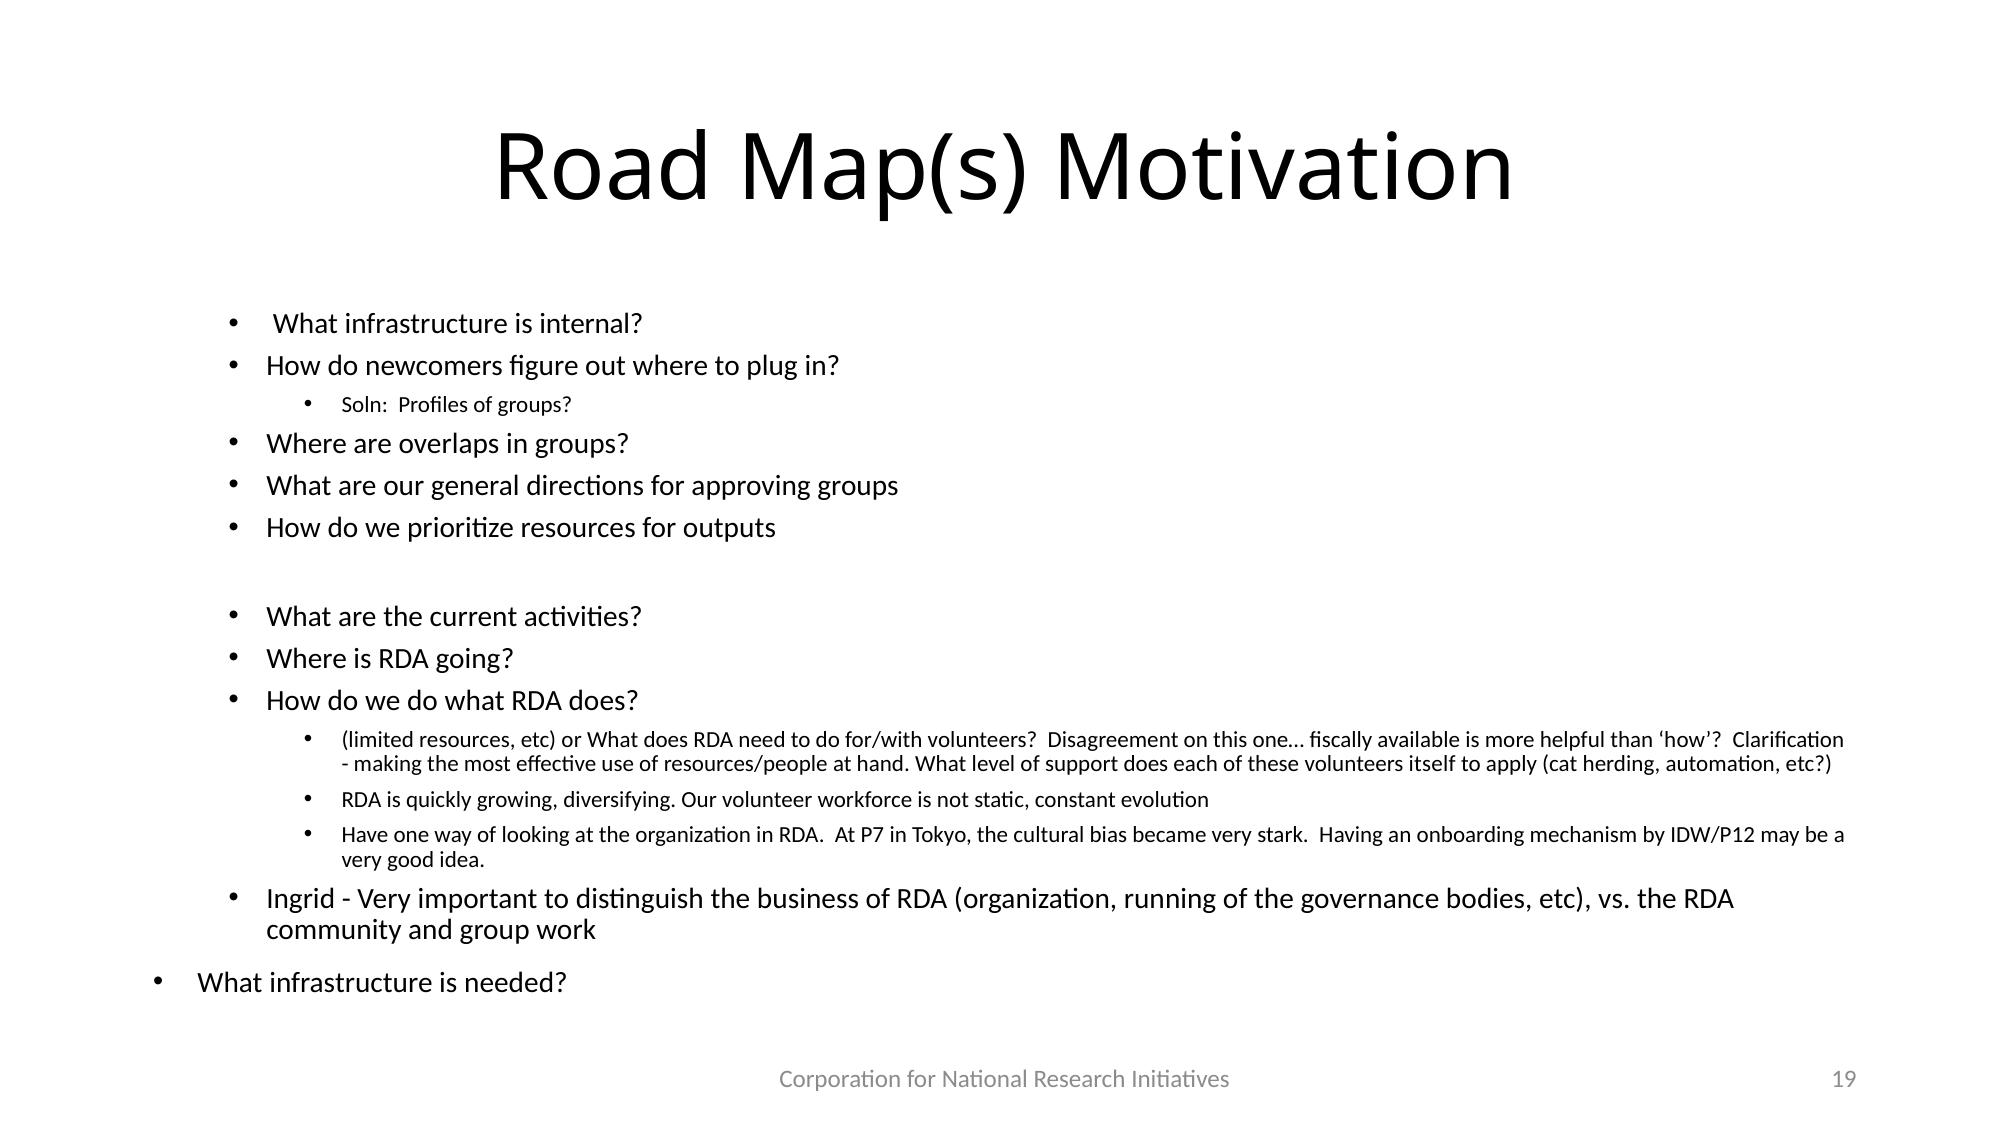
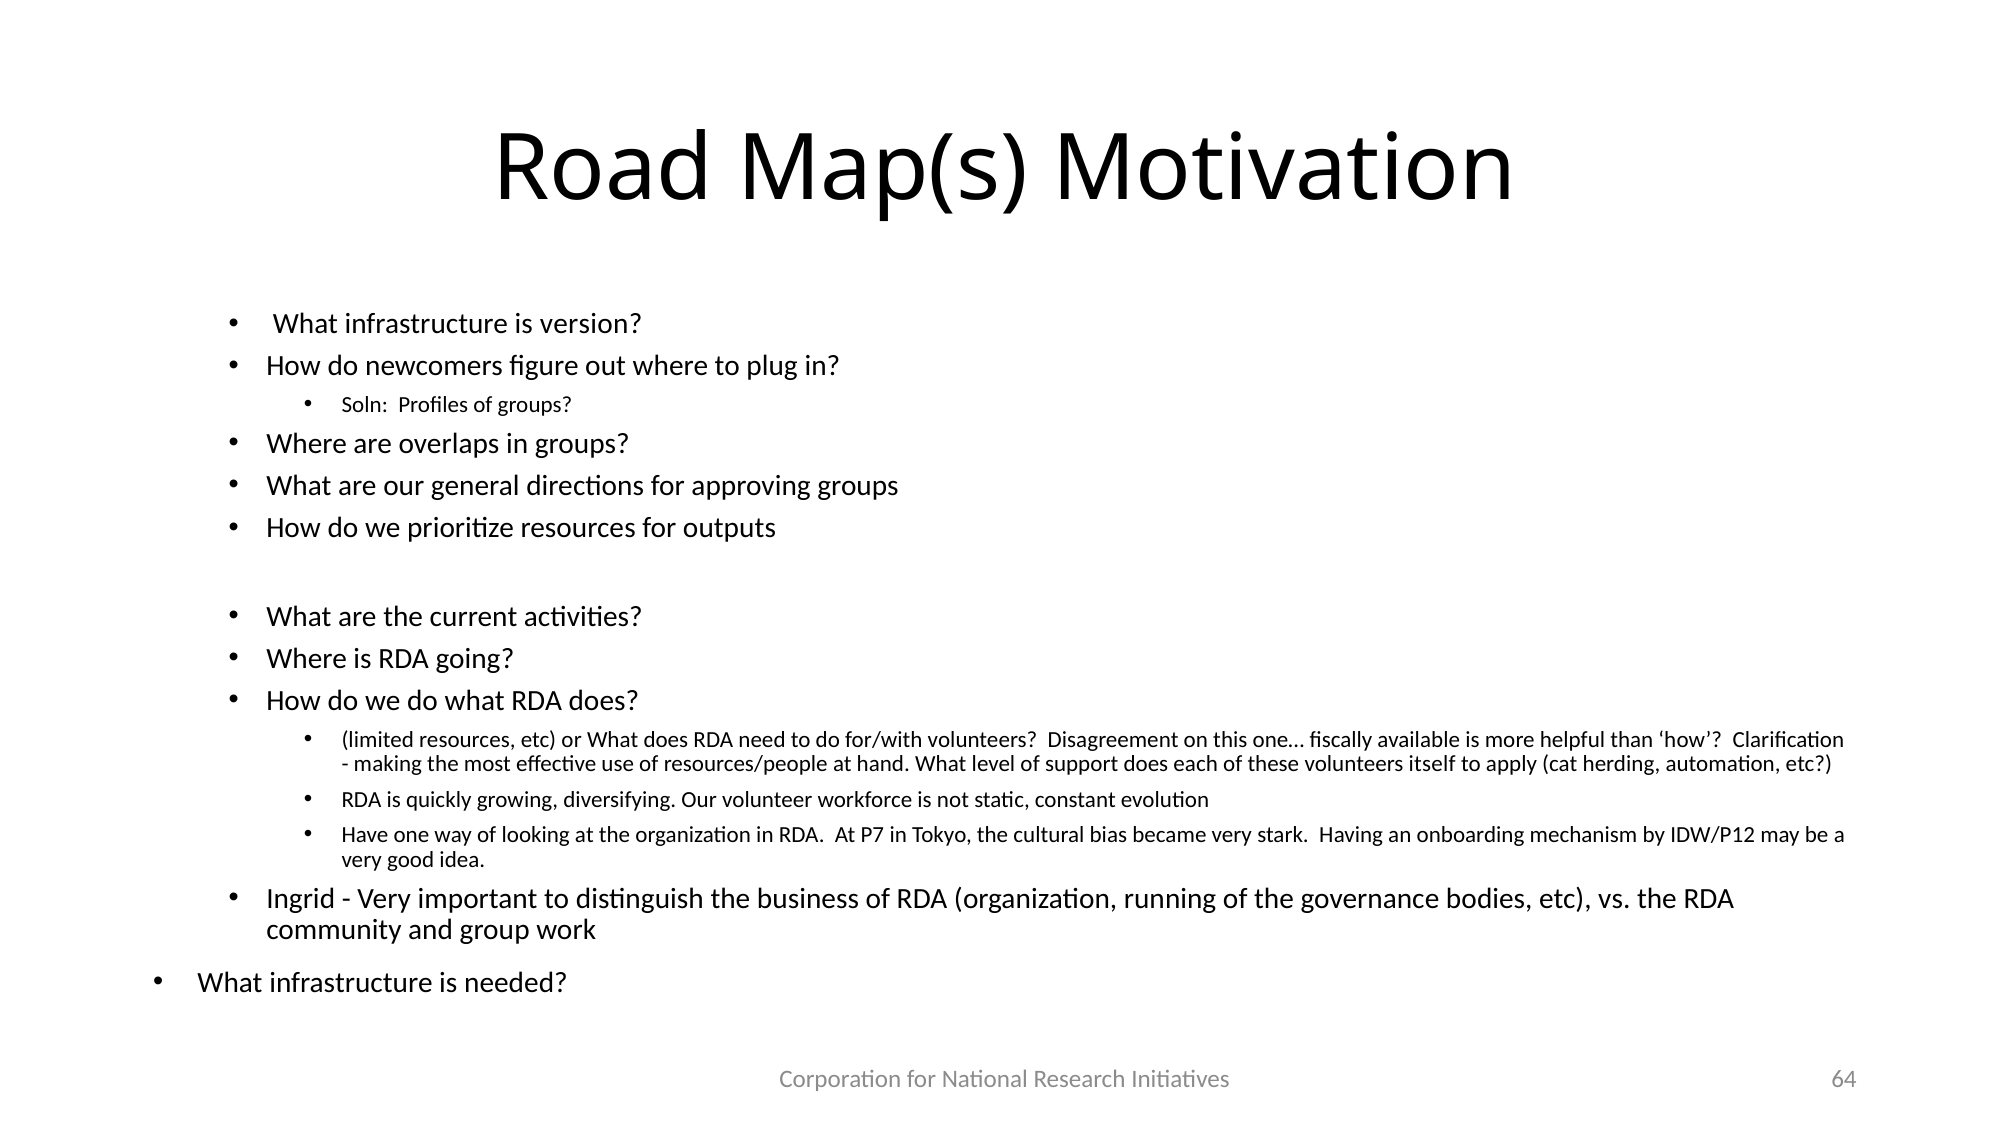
internal: internal -> version
19: 19 -> 64
